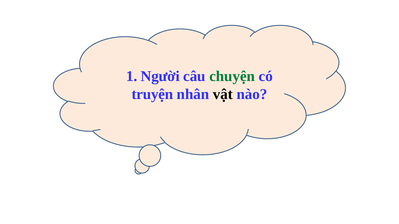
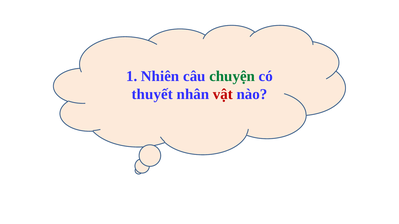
Người: Người -> Nhiên
truyện: truyện -> thuyết
vật colour: black -> red
